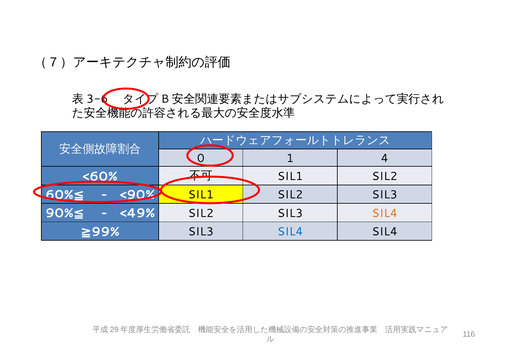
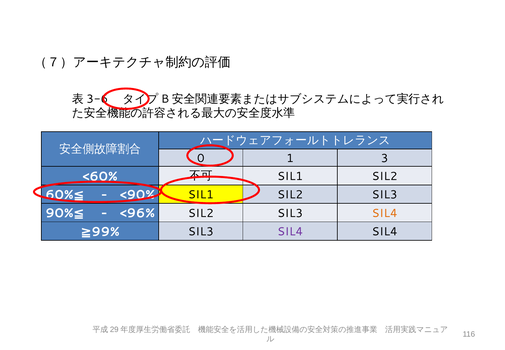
4: 4 -> 3
<49%: <49% -> <96%
SIL4 at (290, 231) colour: blue -> purple
